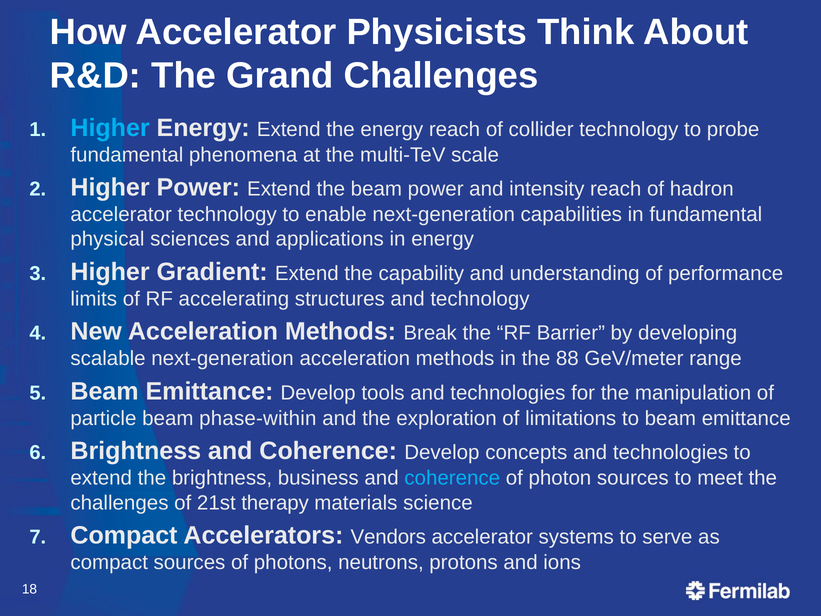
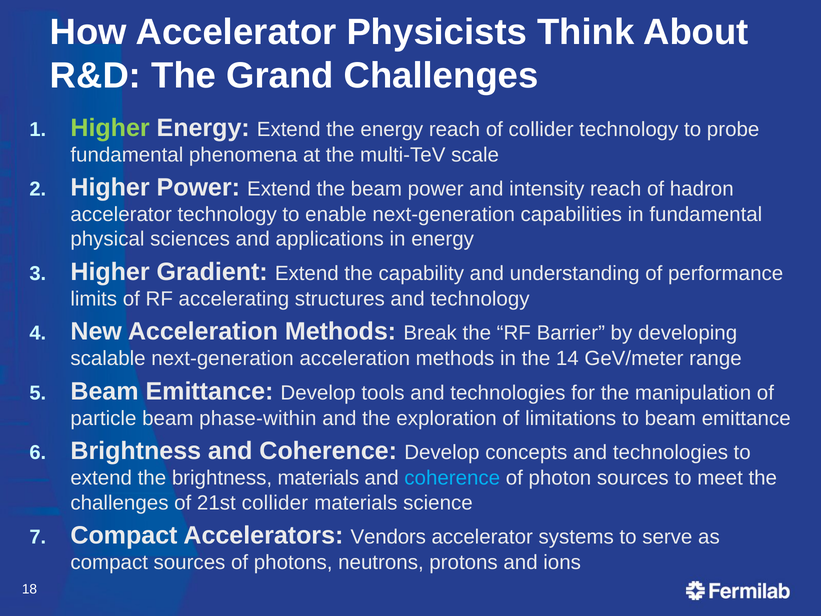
Higher at (110, 128) colour: light blue -> light green
88: 88 -> 14
brightness business: business -> materials
21st therapy: therapy -> collider
